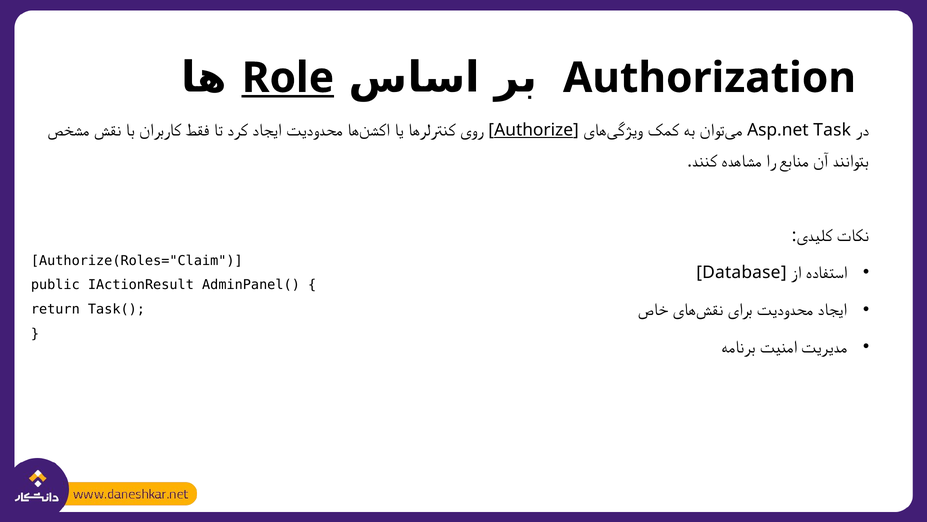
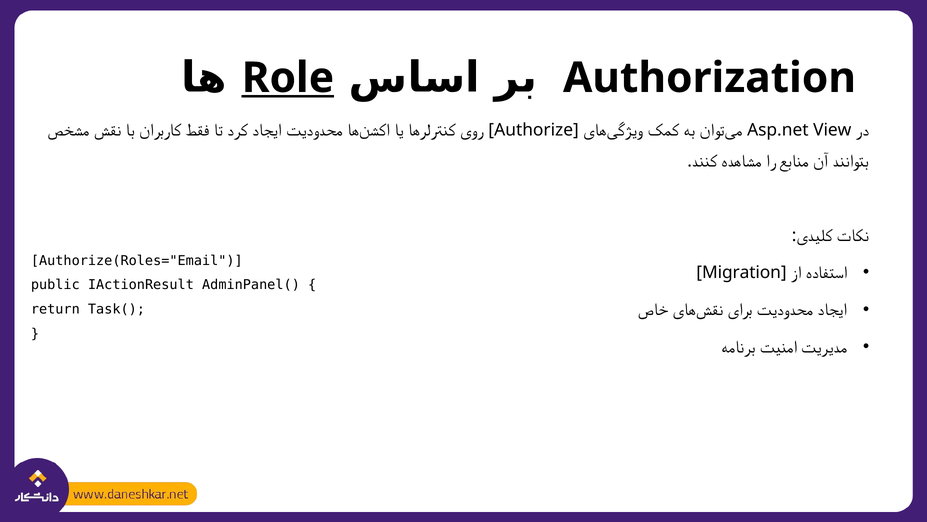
Authorize underline: present -> none
Task: Task -> View
Authorize(Roles="Claim: Authorize(Roles="Claim -> Authorize(Roles="Email
Database: Database -> Migration
